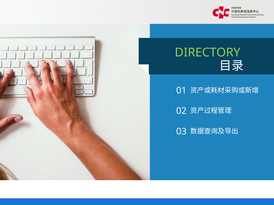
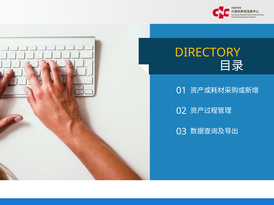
DIRECTORY colour: light green -> yellow
